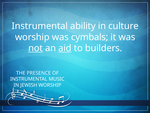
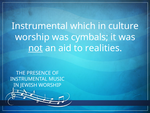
ability: ability -> which
aid underline: present -> none
builders: builders -> realities
